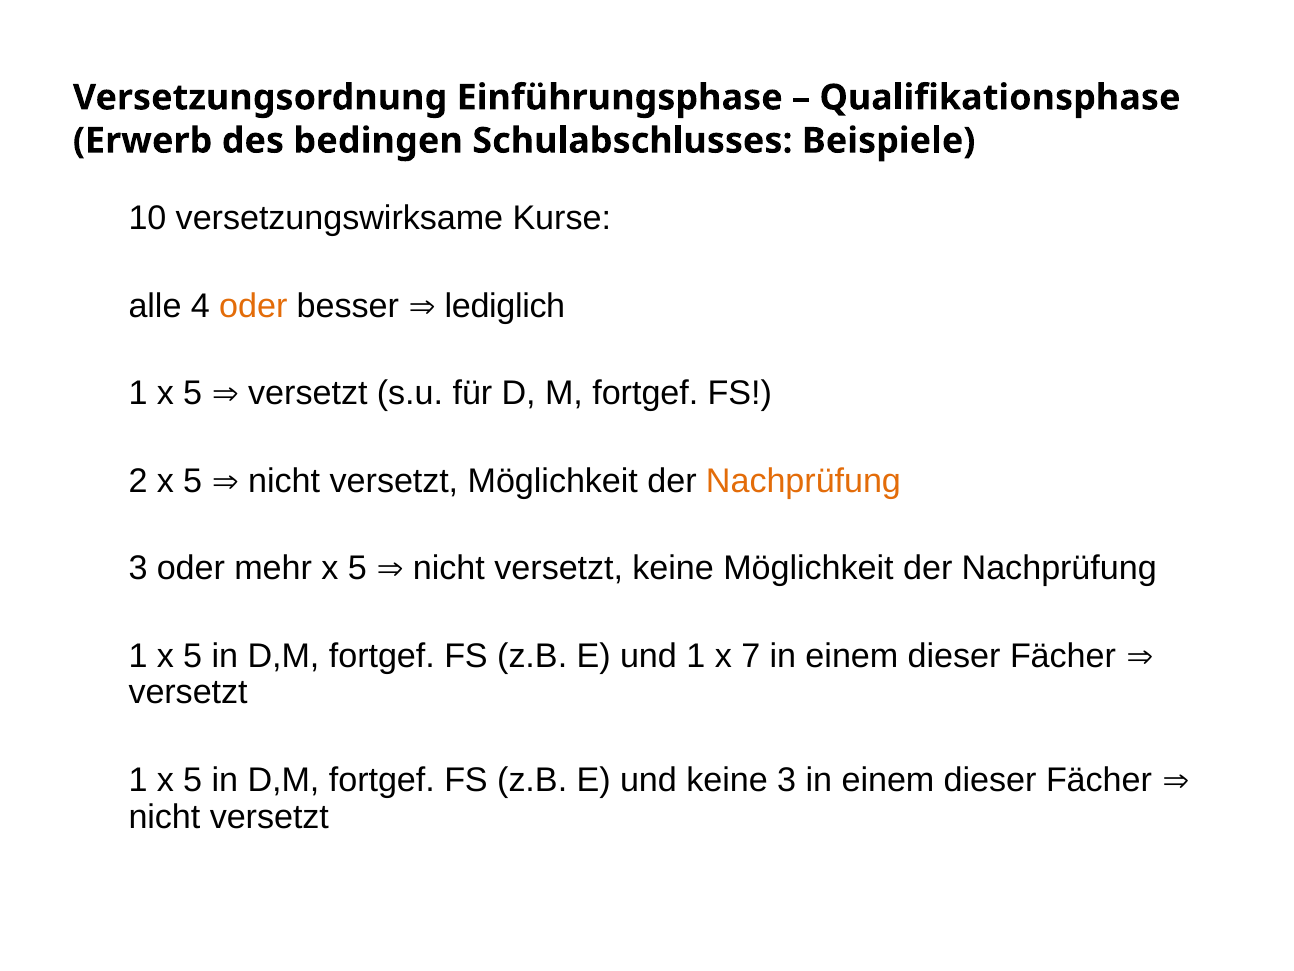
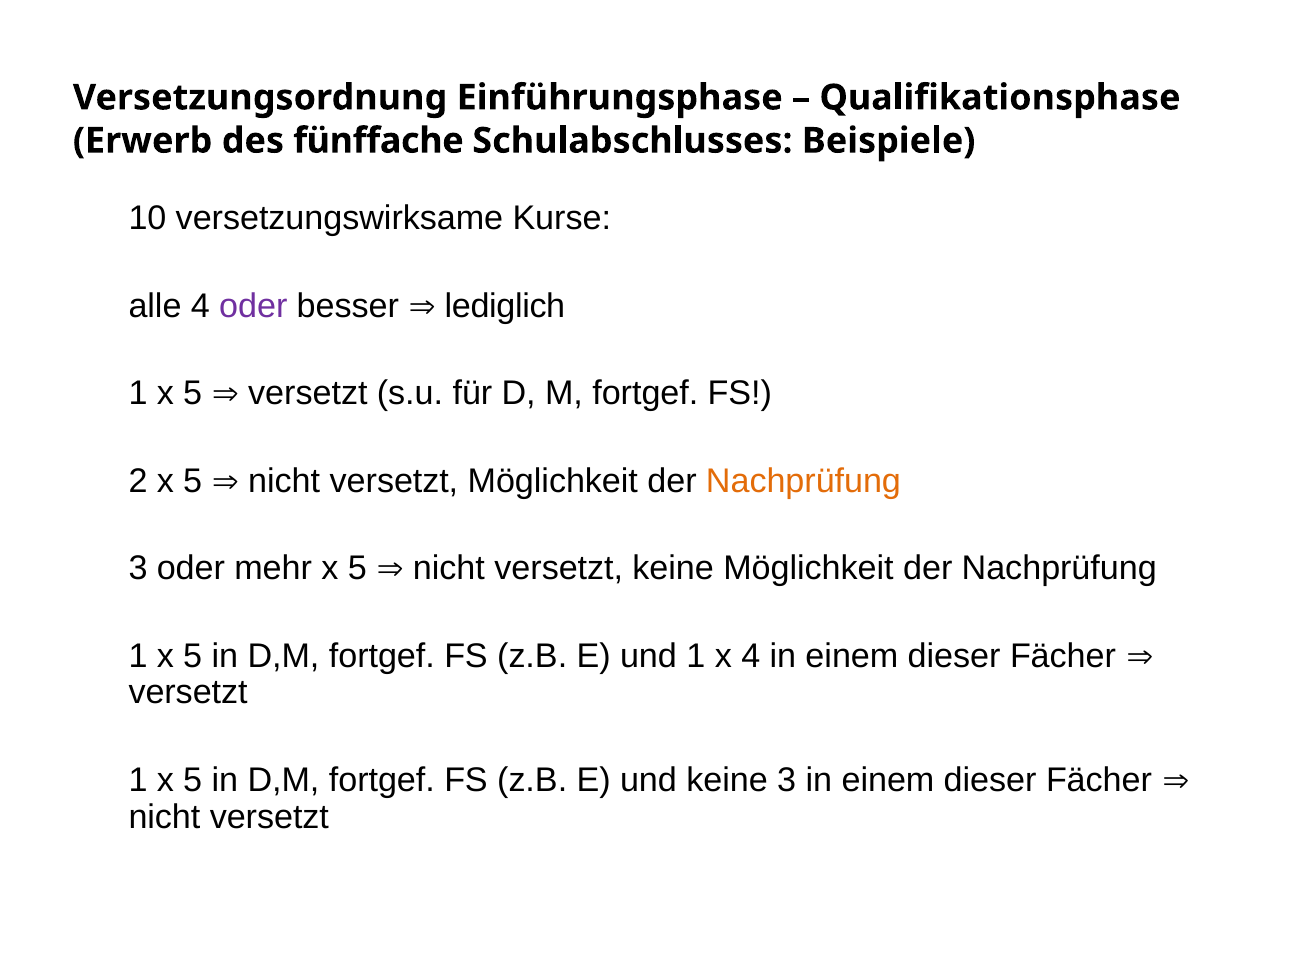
bedingen: bedingen -> fünffache
oder at (253, 306) colour: orange -> purple
x 7: 7 -> 4
